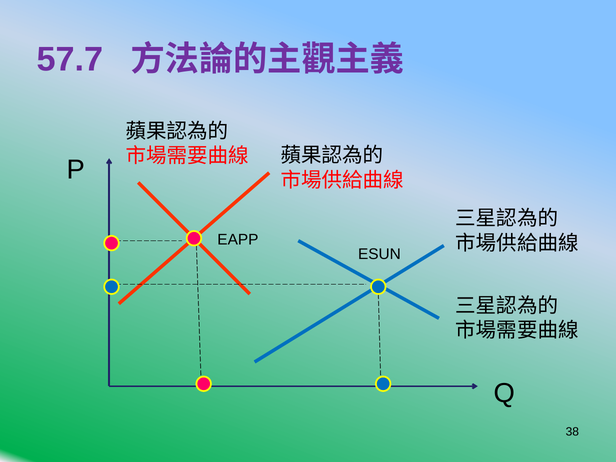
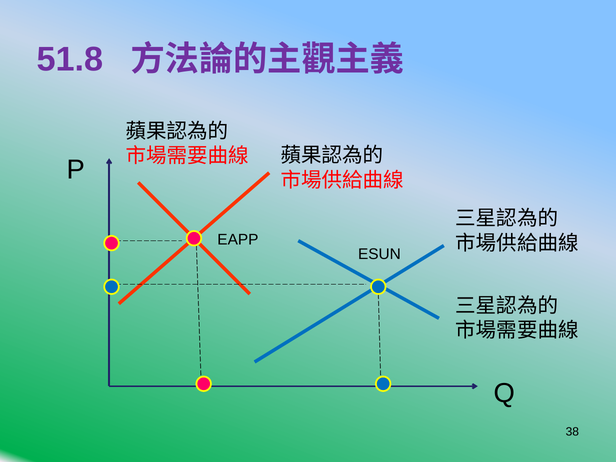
57.7: 57.7 -> 51.8
